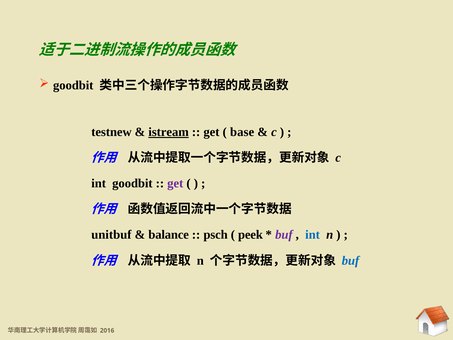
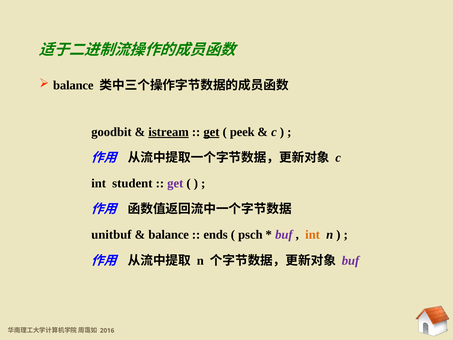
goodbit at (73, 85): goodbit -> balance
testnew: testnew -> goodbit
get at (211, 132) underline: none -> present
base: base -> peek
int goodbit: goodbit -> student
psch: psch -> ends
peek: peek -> psch
int at (313, 235) colour: blue -> orange
buf at (351, 260) colour: blue -> purple
